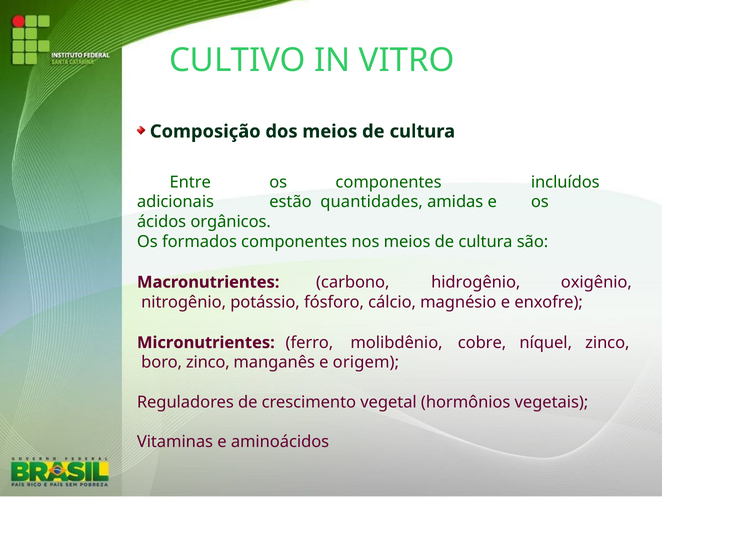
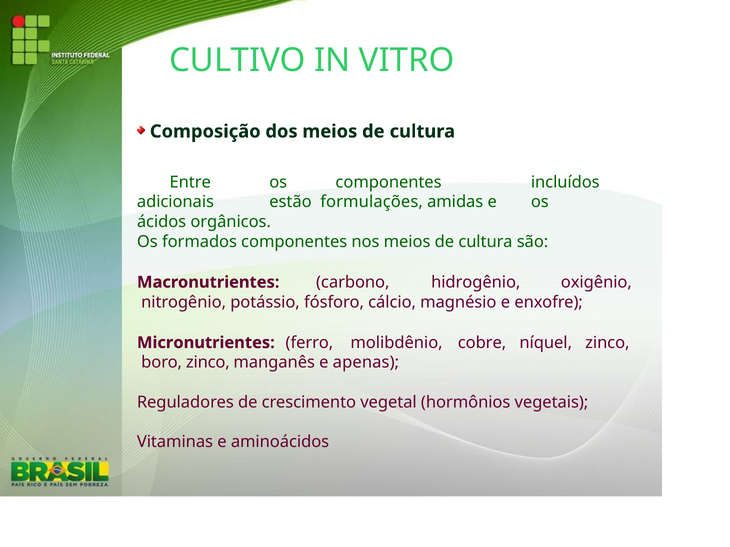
quantidades: quantidades -> formulações
origem: origem -> apenas
